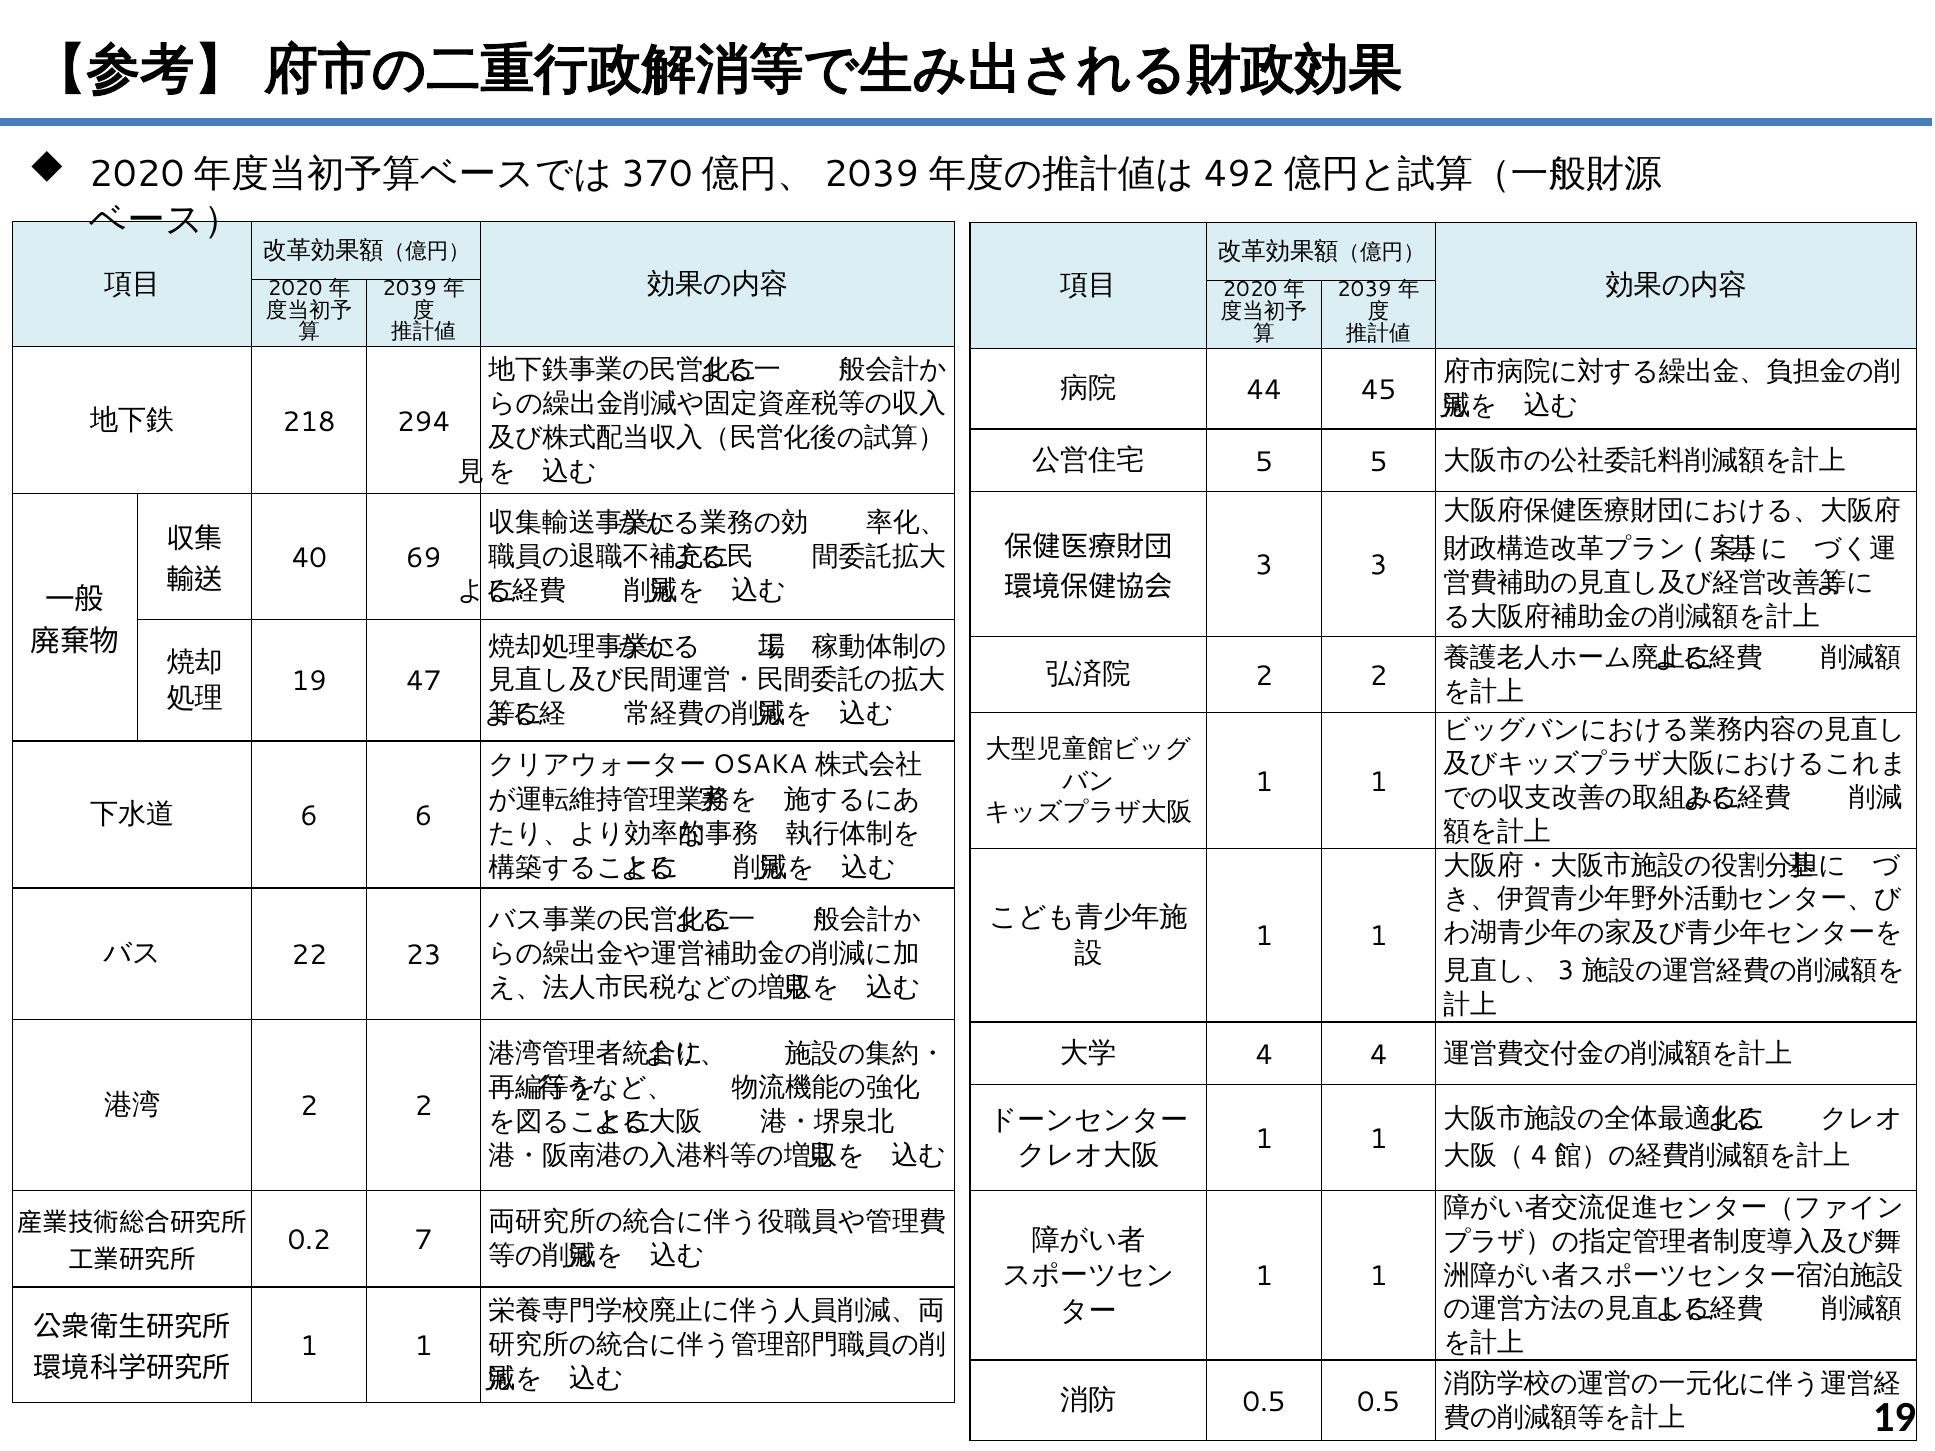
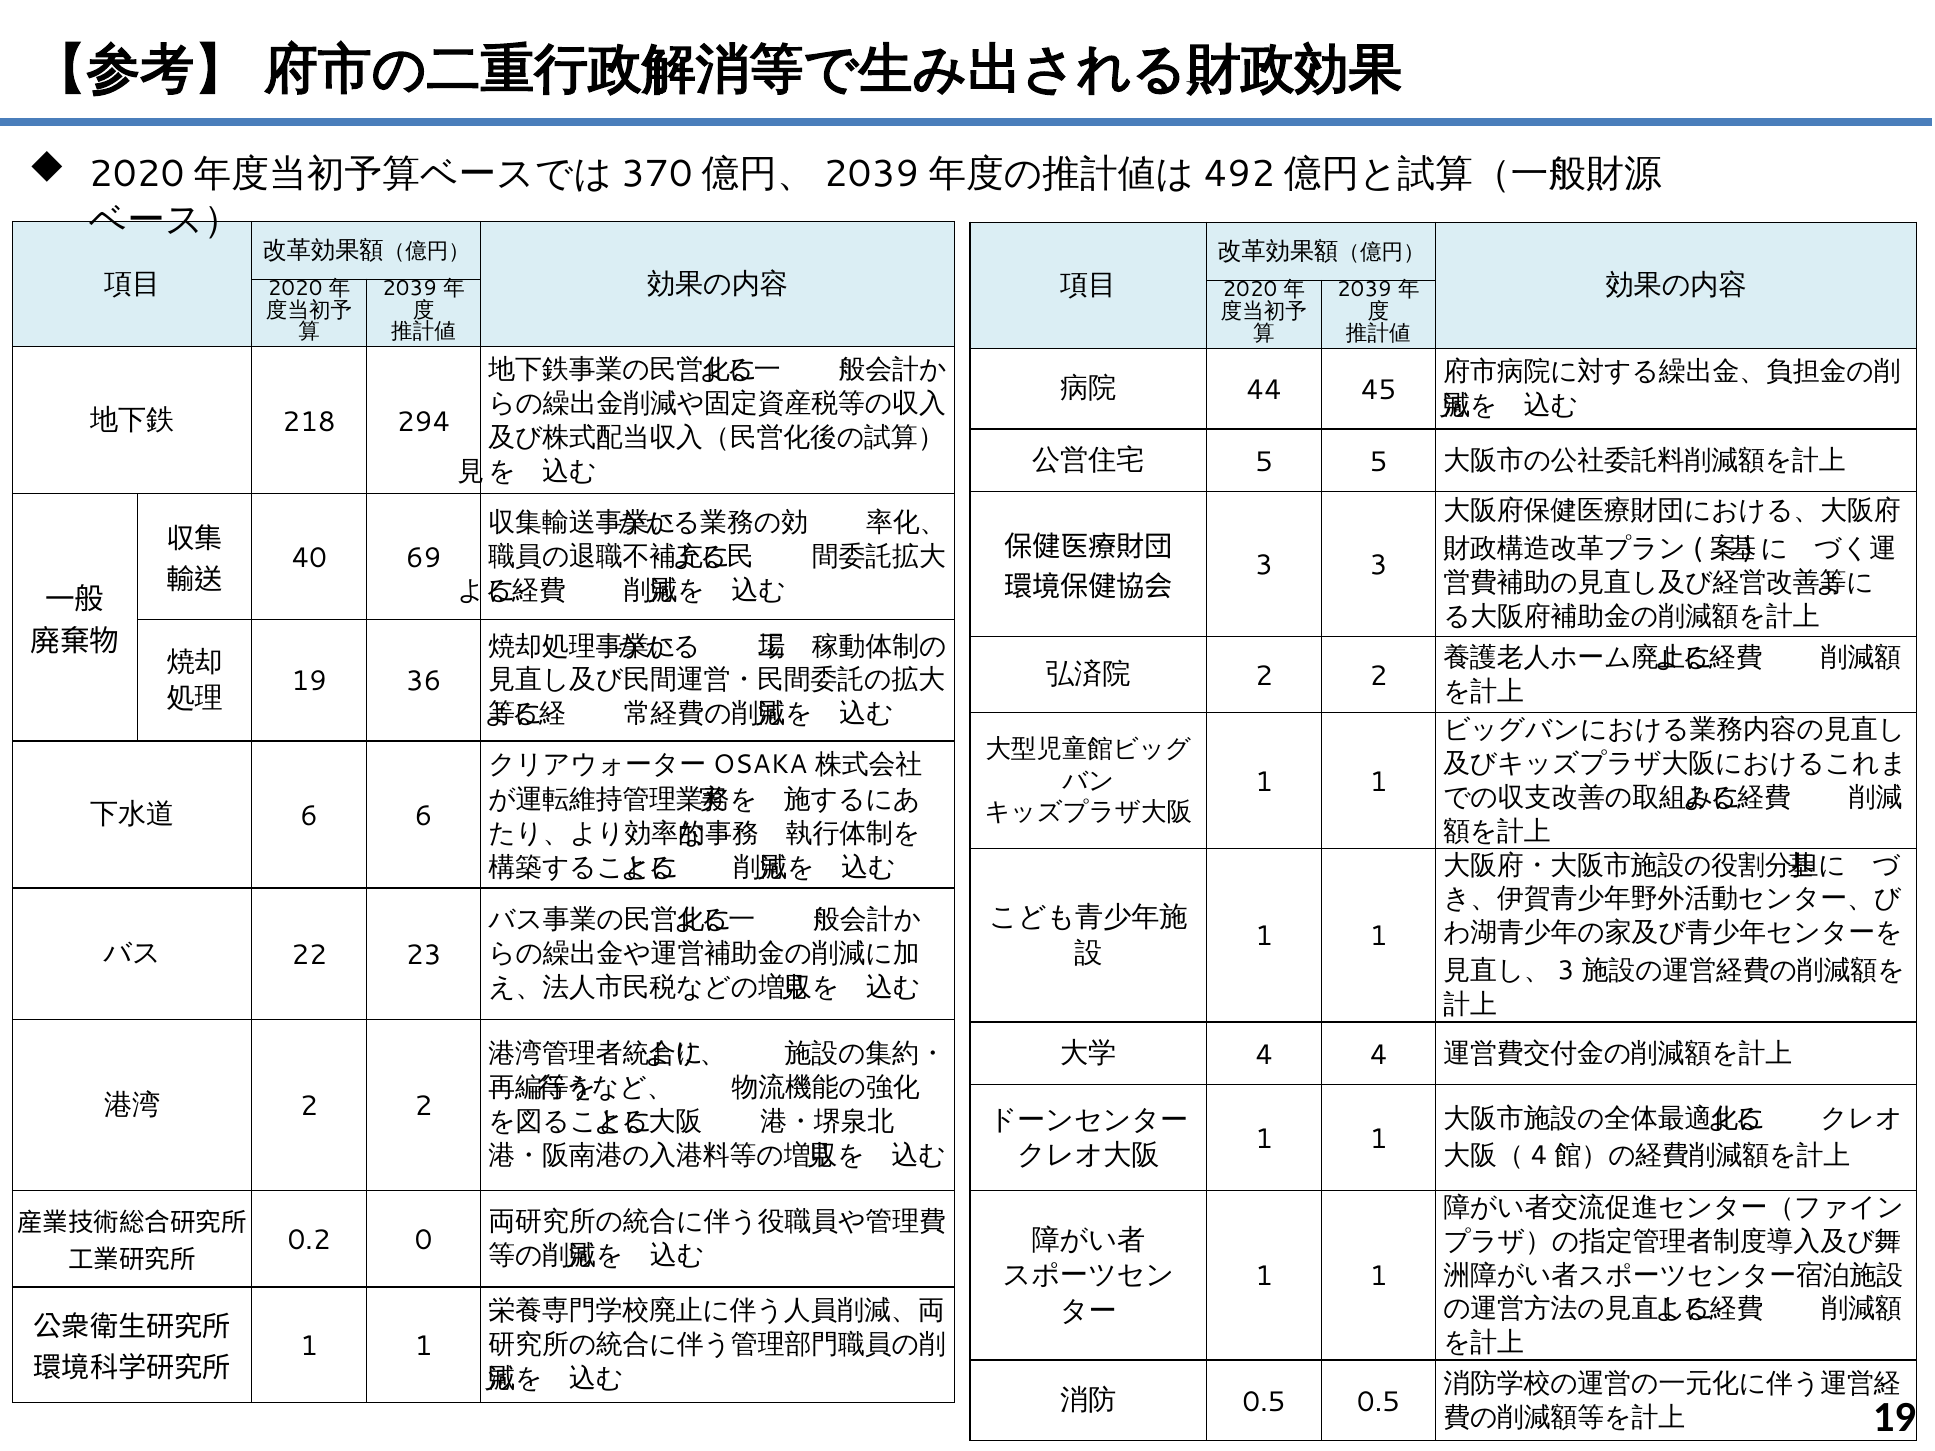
47: 47 -> 36
7: 7 -> 0
